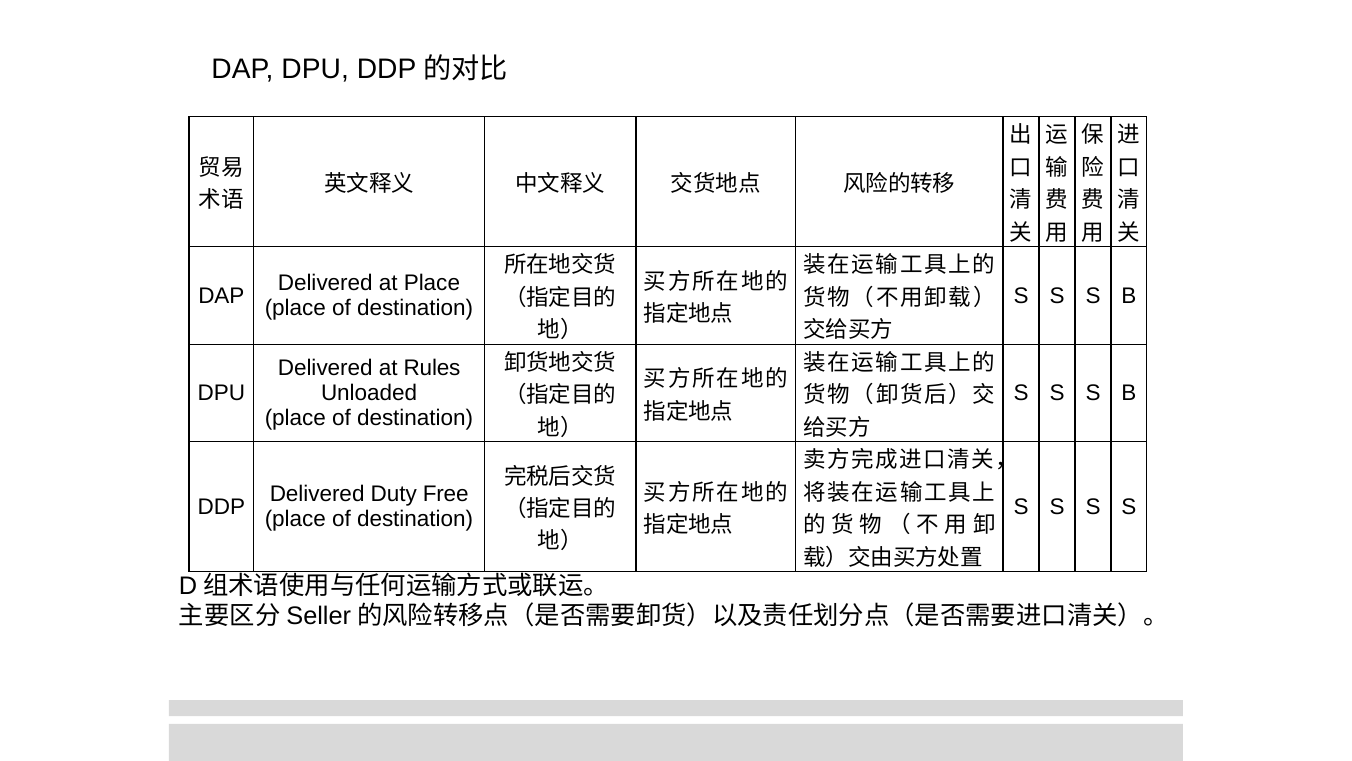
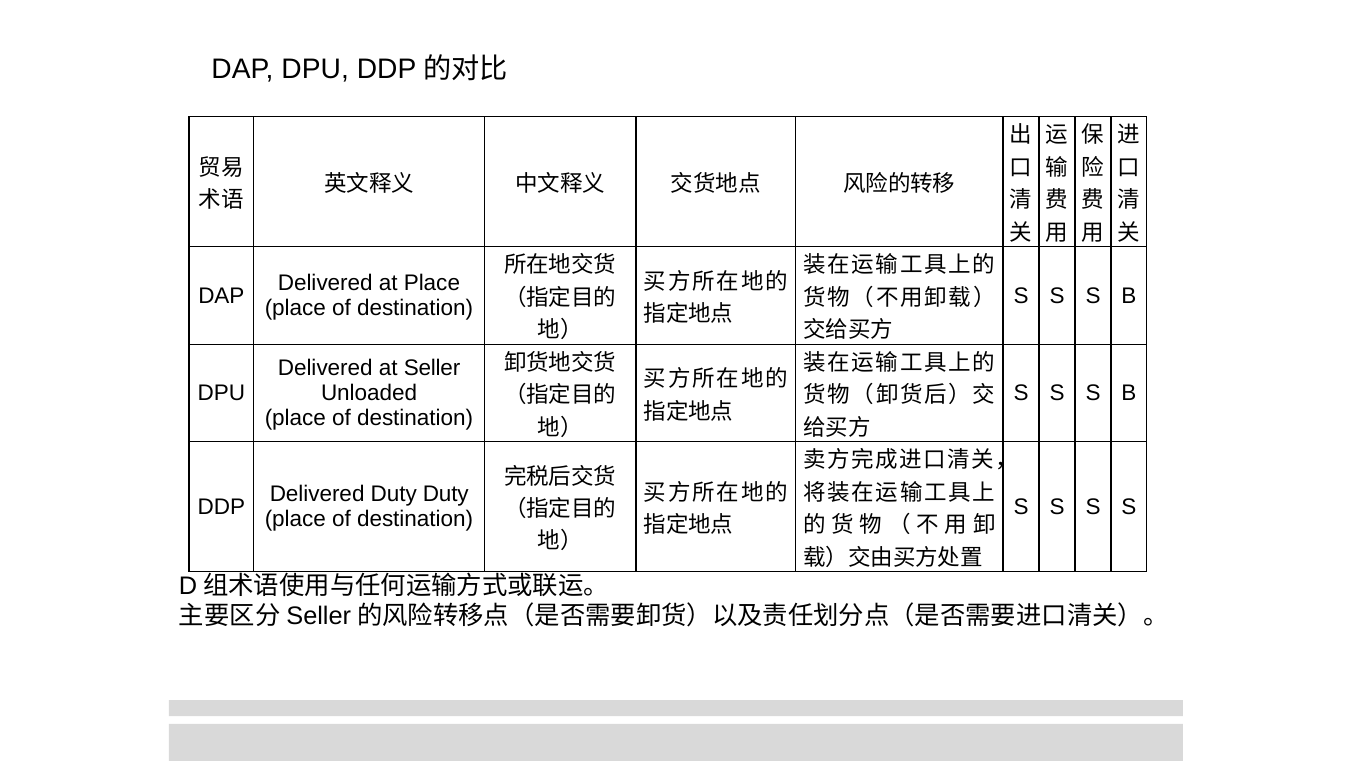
Rules: Rules -> Seller
Duty Free: Free -> Duty
